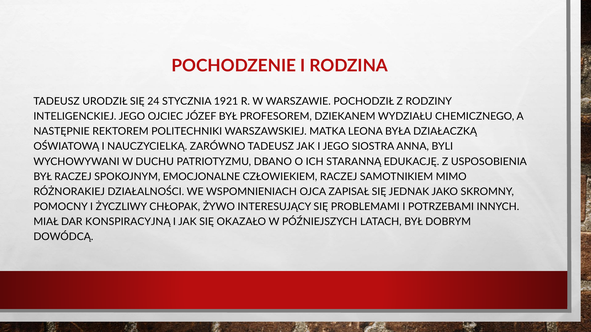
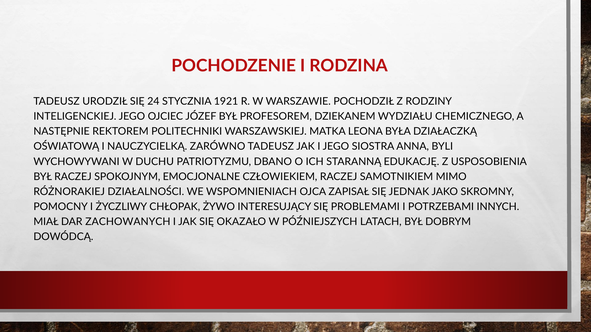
KONSPIRACYJNĄ: KONSPIRACYJNĄ -> ZACHOWANYCH
